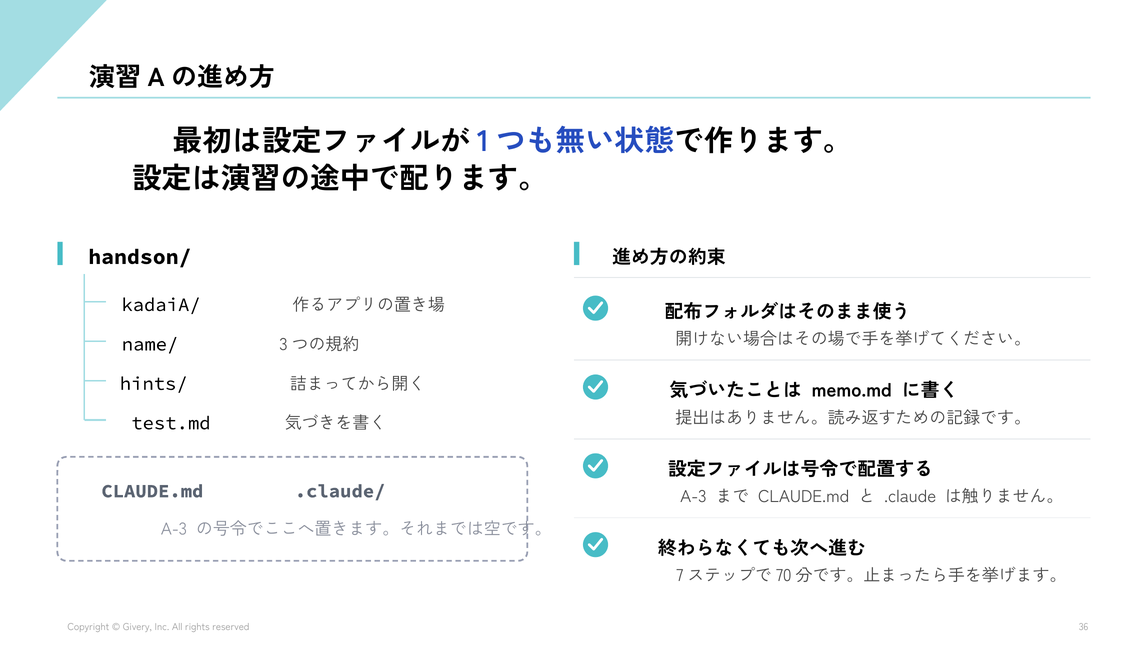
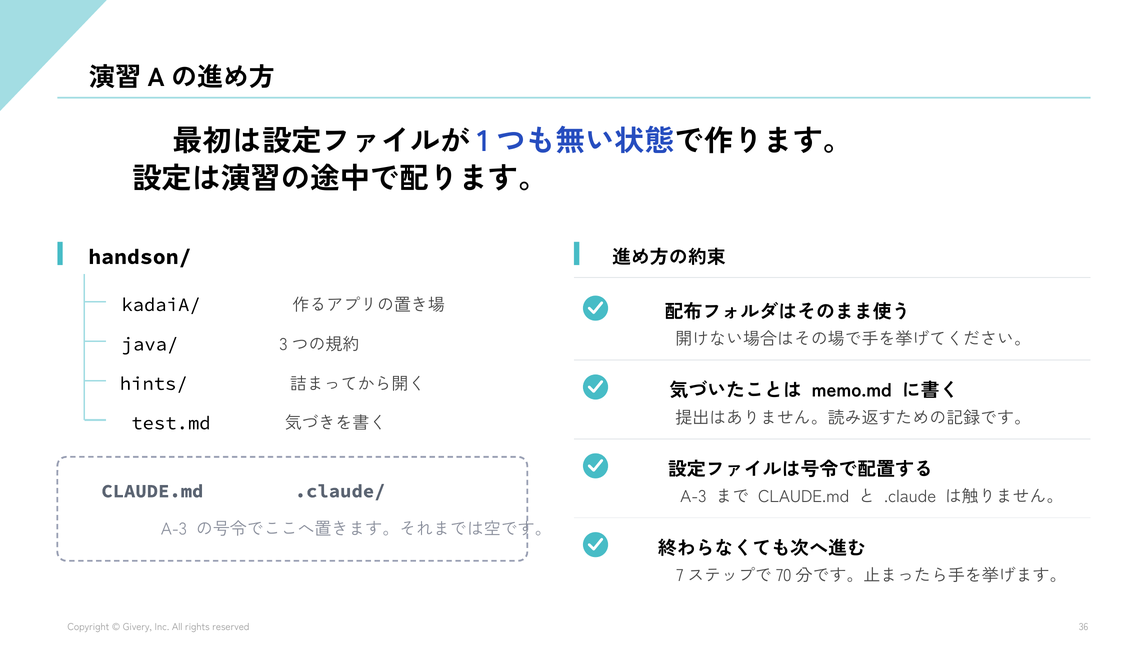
name/: name/ -> java/
